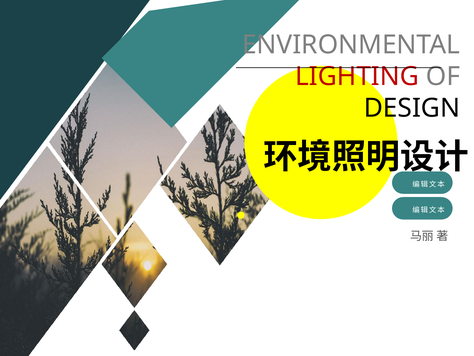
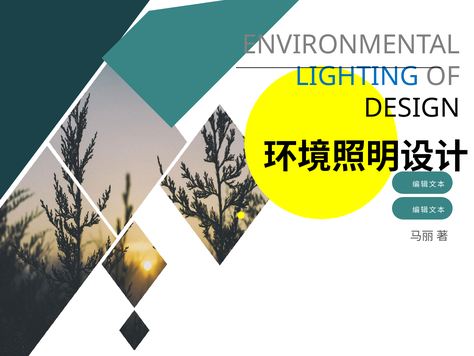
LIGHTING colour: red -> blue
